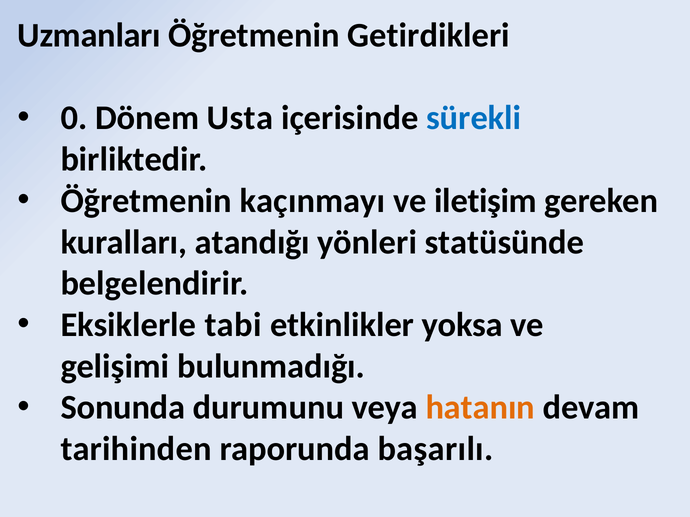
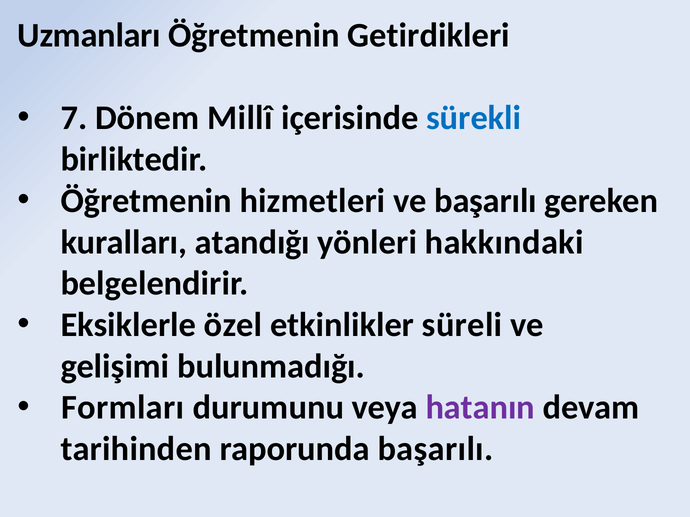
0: 0 -> 7
Usta: Usta -> Millî
kaçınmayı: kaçınmayı -> hizmetleri
ve iletişim: iletişim -> başarılı
statüsünde: statüsünde -> hakkındaki
tabi: tabi -> özel
yoksa: yoksa -> süreli
Sonunda: Sonunda -> Formları
hatanın colour: orange -> purple
